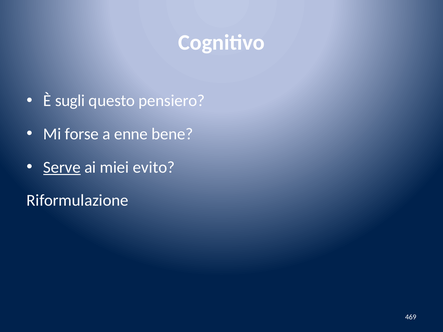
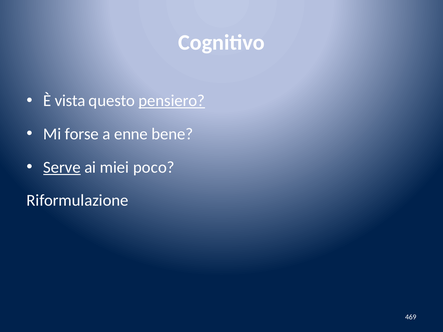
sugli: sugli -> vista
pensiero underline: none -> present
evito: evito -> poco
